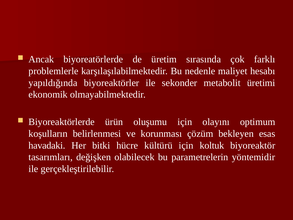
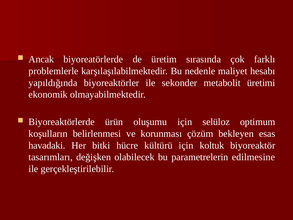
olayını: olayını -> selüloz
yöntemidir: yöntemidir -> edilmesine
